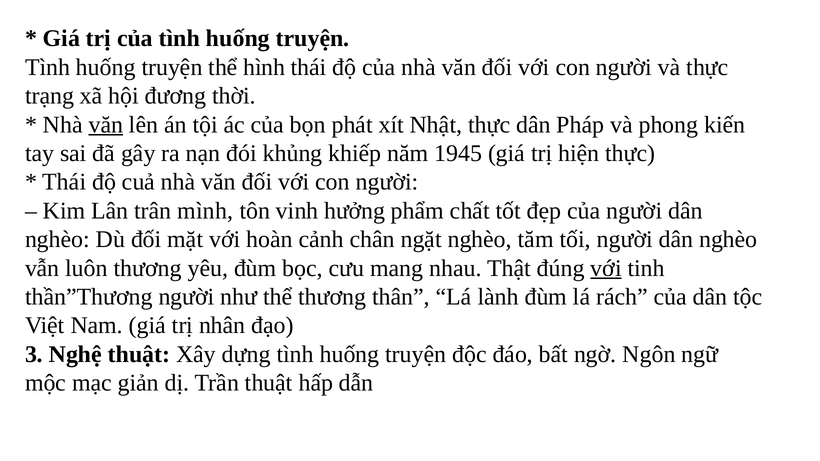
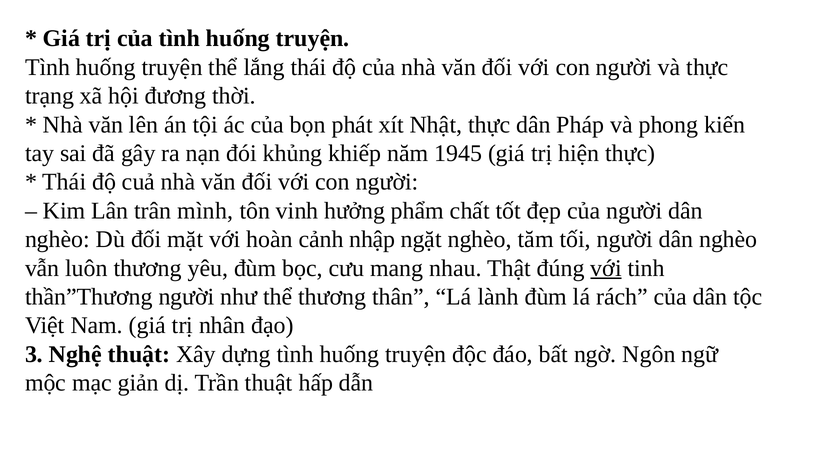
hình: hình -> lắng
văn at (106, 125) underline: present -> none
chân: chân -> nhập
